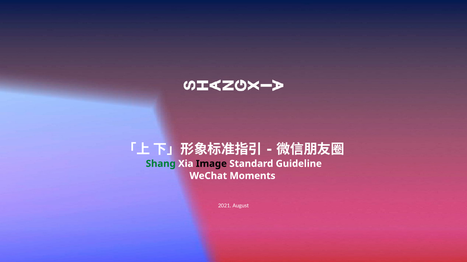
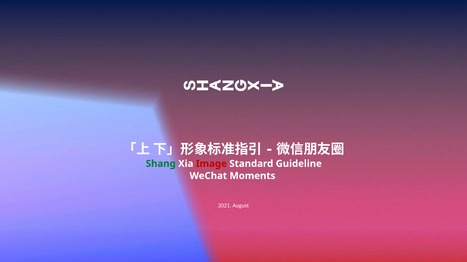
Image colour: black -> red
